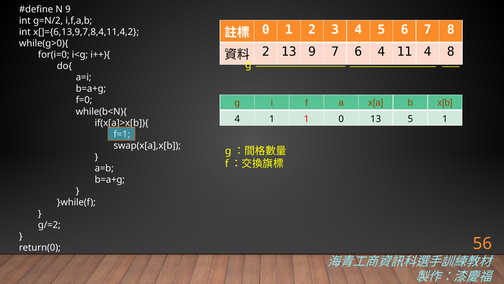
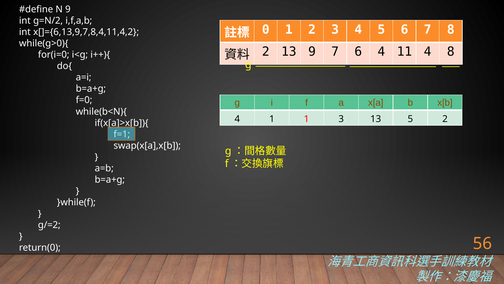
1 0: 0 -> 3
5 1: 1 -> 2
